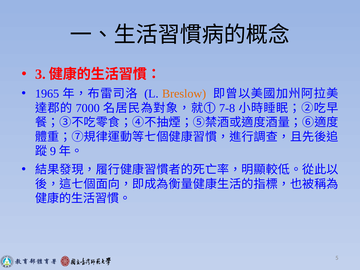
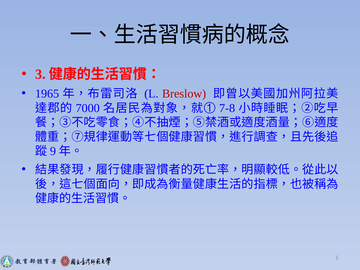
Breslow colour: orange -> red
